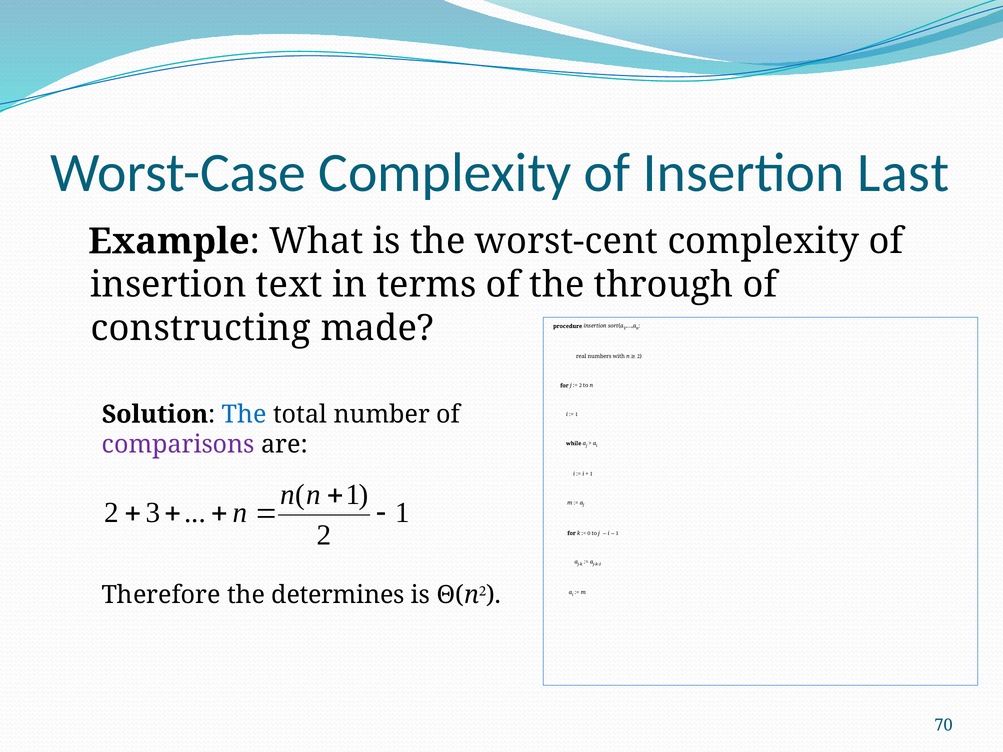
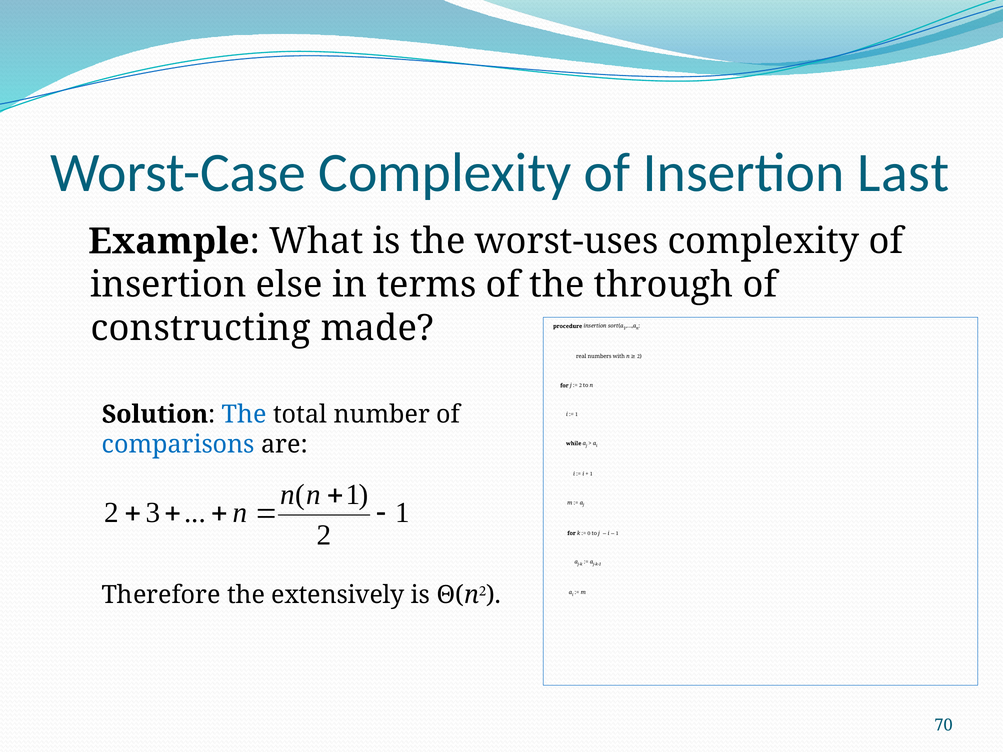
worst-cent: worst-cent -> worst-uses
text: text -> else
comparisons colour: purple -> blue
determines: determines -> extensively
